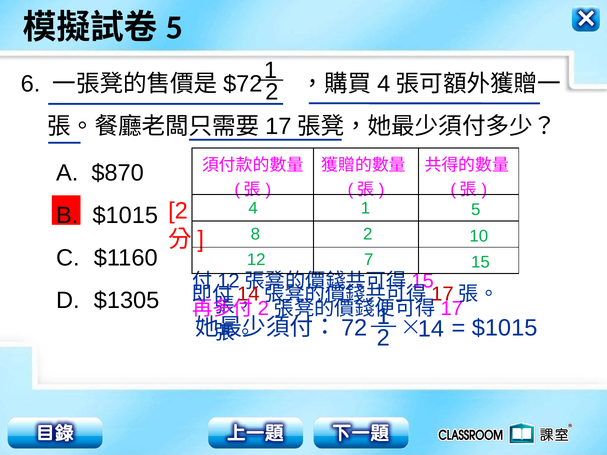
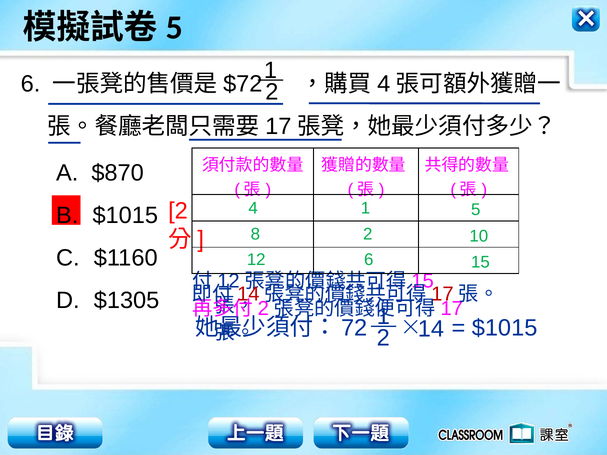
12 7: 7 -> 6
